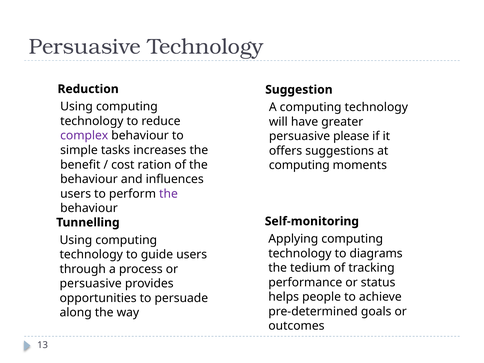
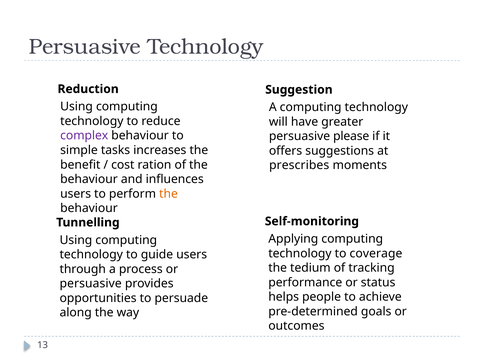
computing at (299, 165): computing -> prescribes
the at (168, 194) colour: purple -> orange
diagrams: diagrams -> coverage
